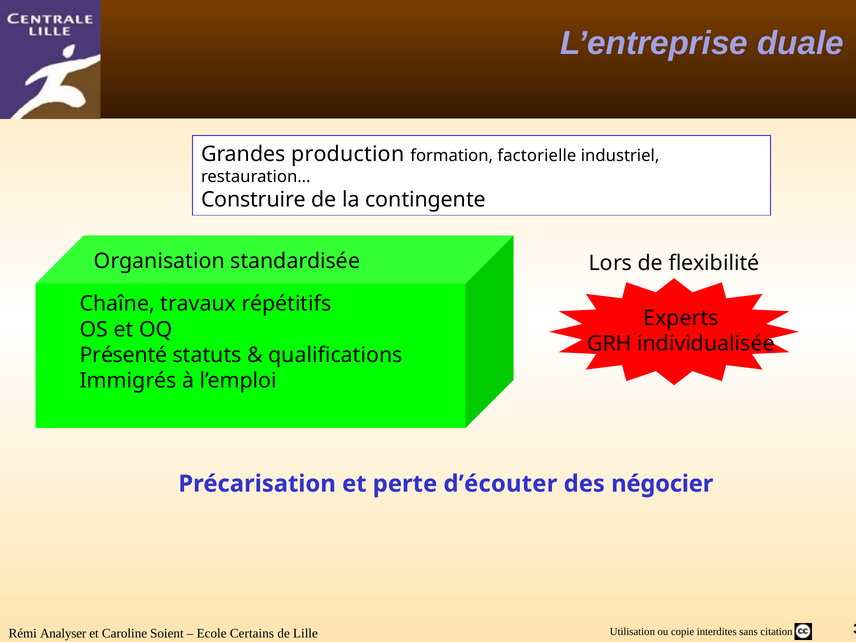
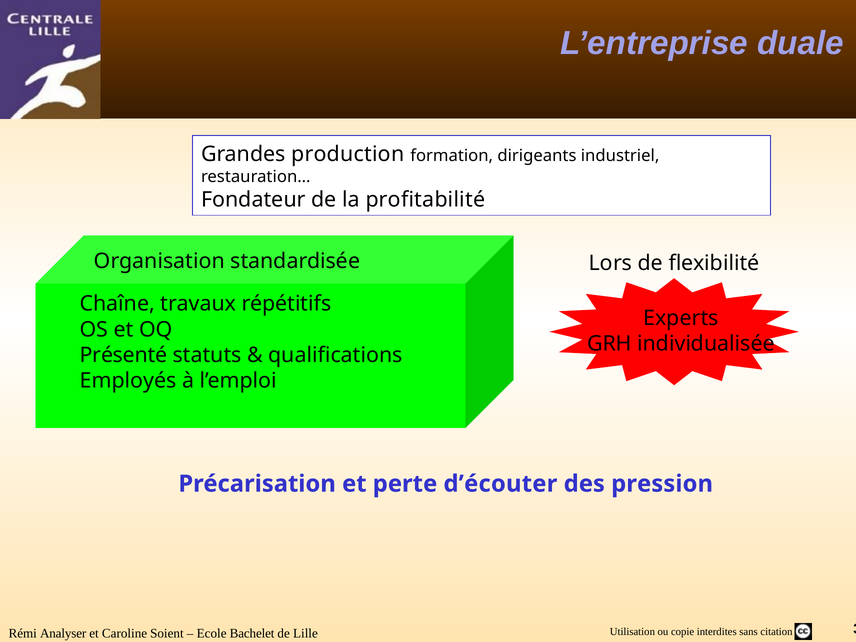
factorielle: factorielle -> dirigeants
Construire: Construire -> Fondateur
contingente: contingente -> profitabilité
Immigrés: Immigrés -> Employés
négocier: négocier -> pression
Certains: Certains -> Bachelet
